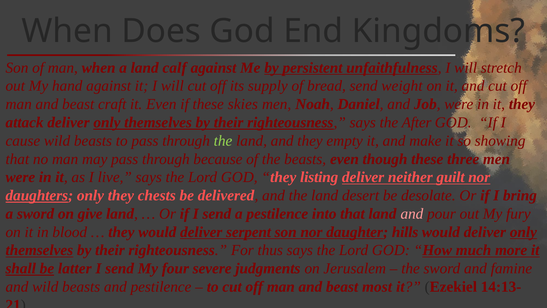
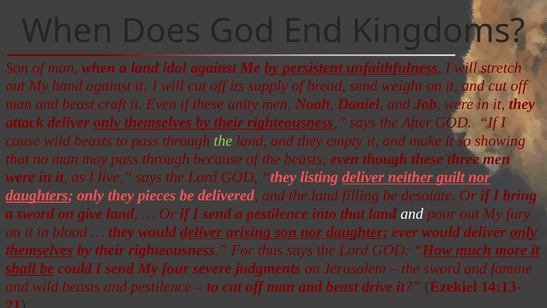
calf: calf -> idol
skies: skies -> unity
chests: chests -> pieces
desert: desert -> filling
and at (412, 214) colour: pink -> white
serpent: serpent -> arising
hills: hills -> ever
latter: latter -> could
most: most -> drive
